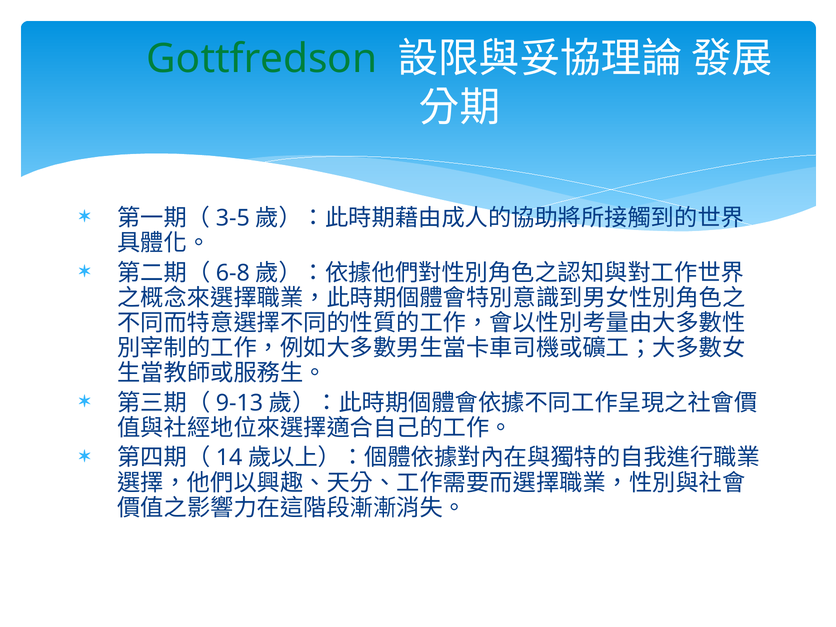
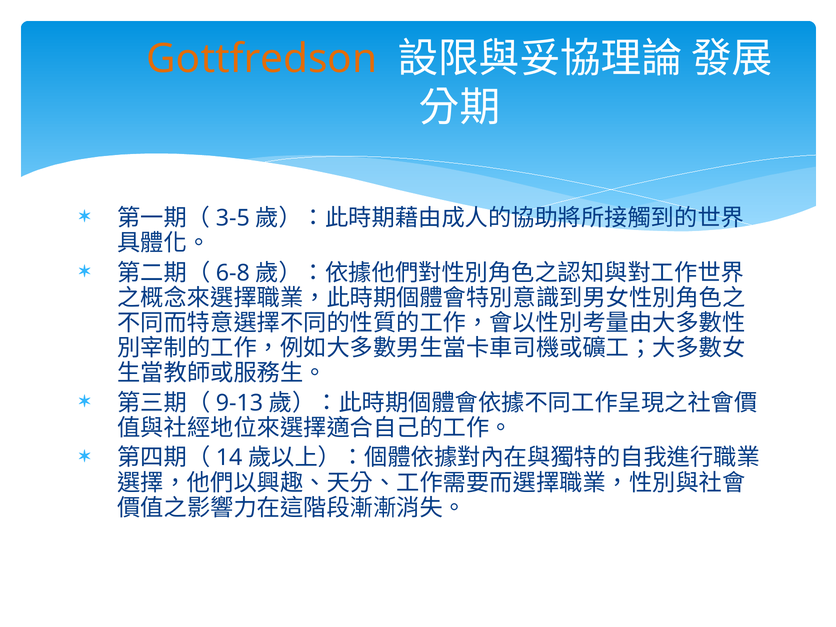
Gottfredson colour: green -> orange
